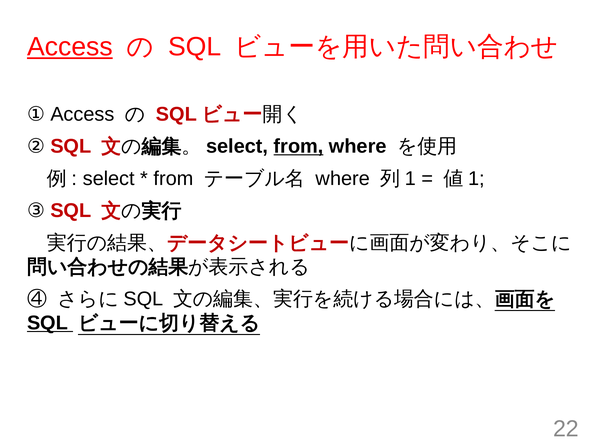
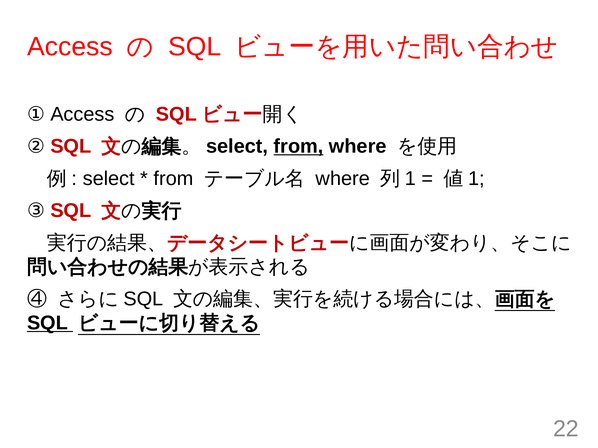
Access at (70, 47) underline: present -> none
